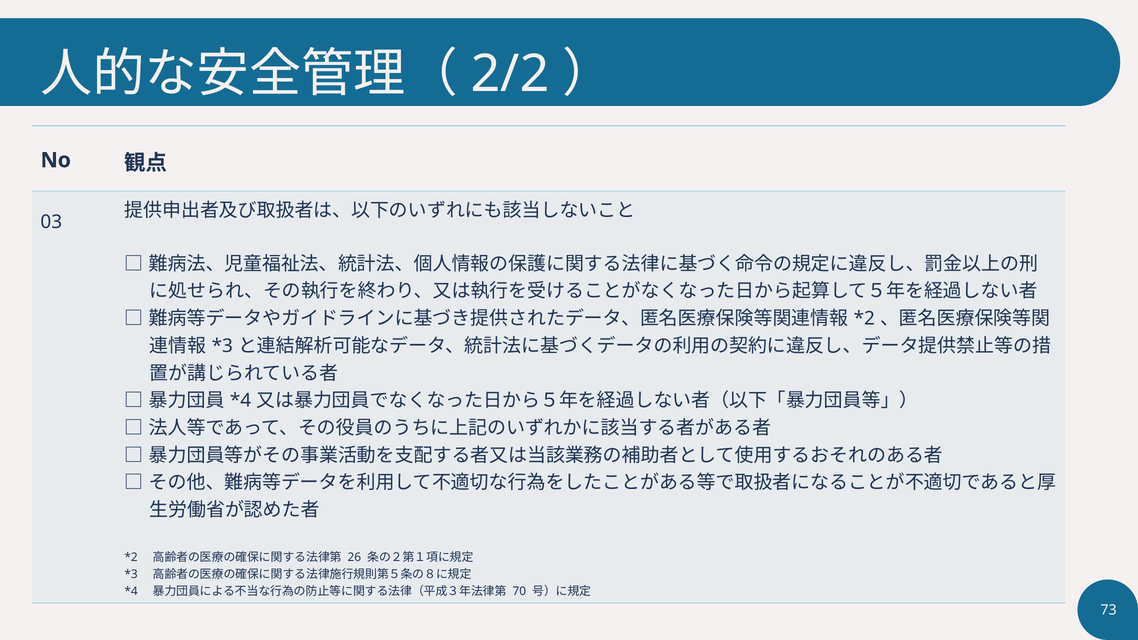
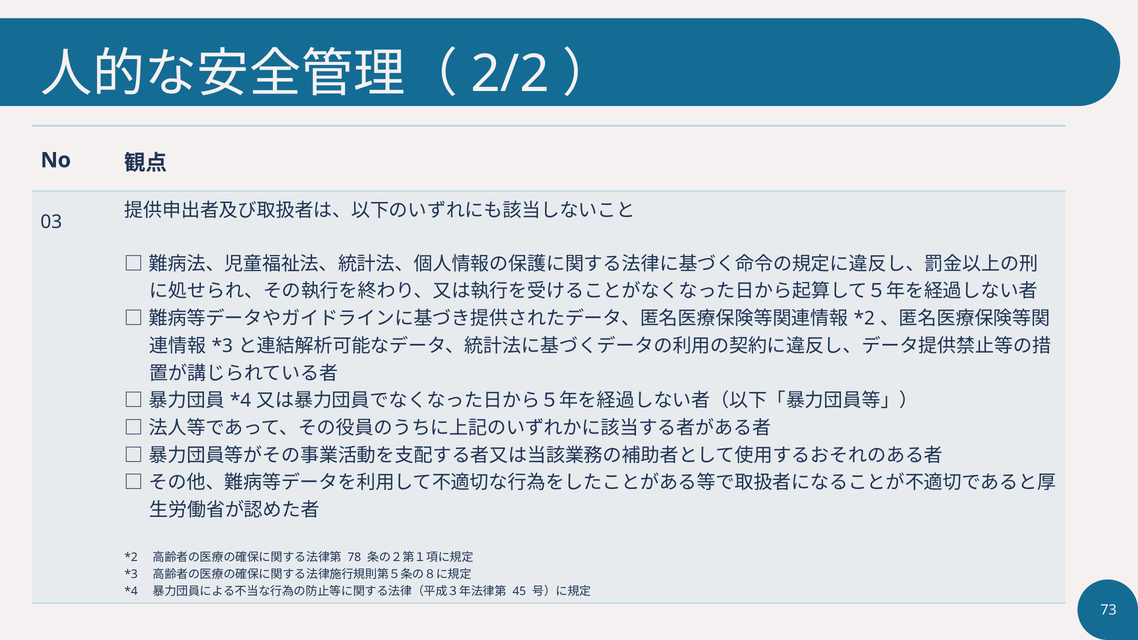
26: 26 -> 78
70: 70 -> 45
